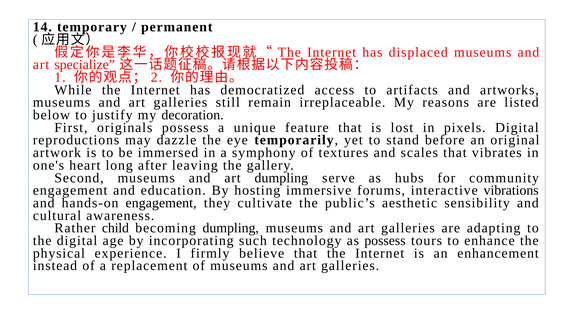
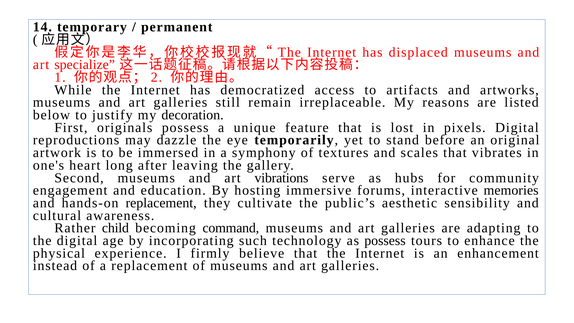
art dumpling: dumpling -> vibrations
vibrations: vibrations -> memories
hands-on engagement: engagement -> replacement
becoming dumpling: dumpling -> command
